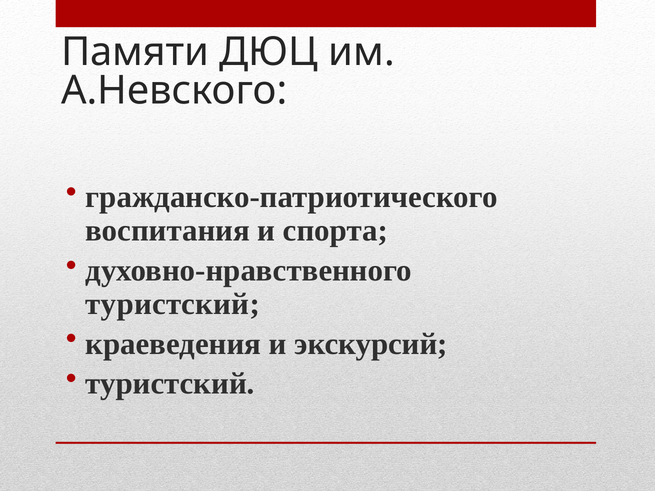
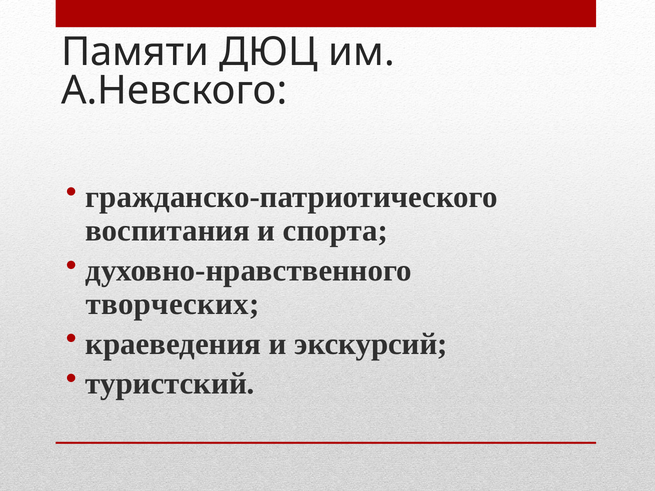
туристский at (173, 304): туристский -> творческих
